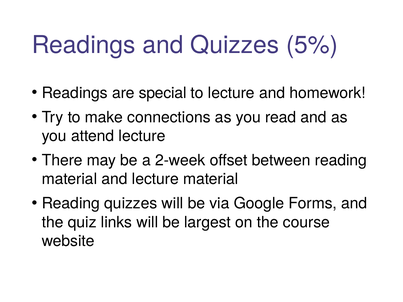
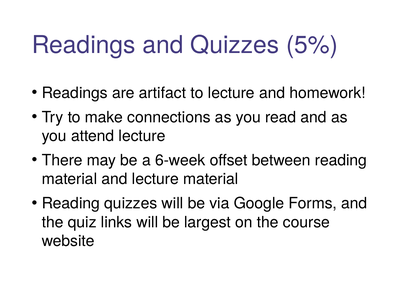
special: special -> artifact
2-week: 2-week -> 6-week
